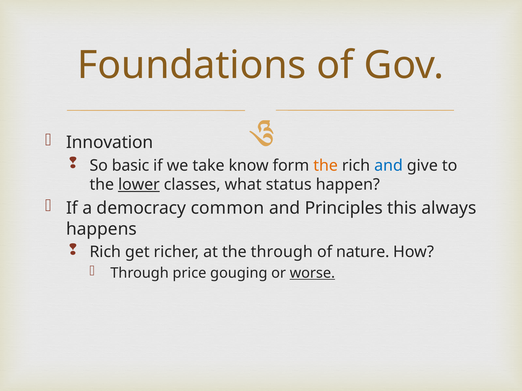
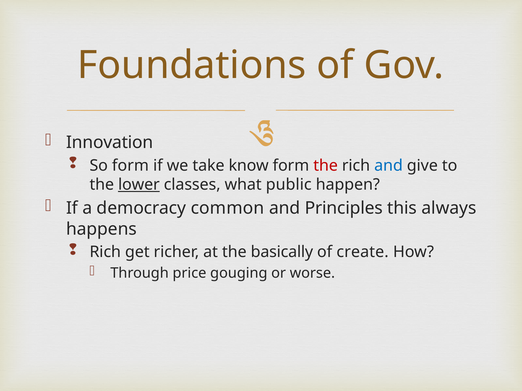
So basic: basic -> form
the at (326, 166) colour: orange -> red
status: status -> public
the through: through -> basically
nature: nature -> create
worse underline: present -> none
